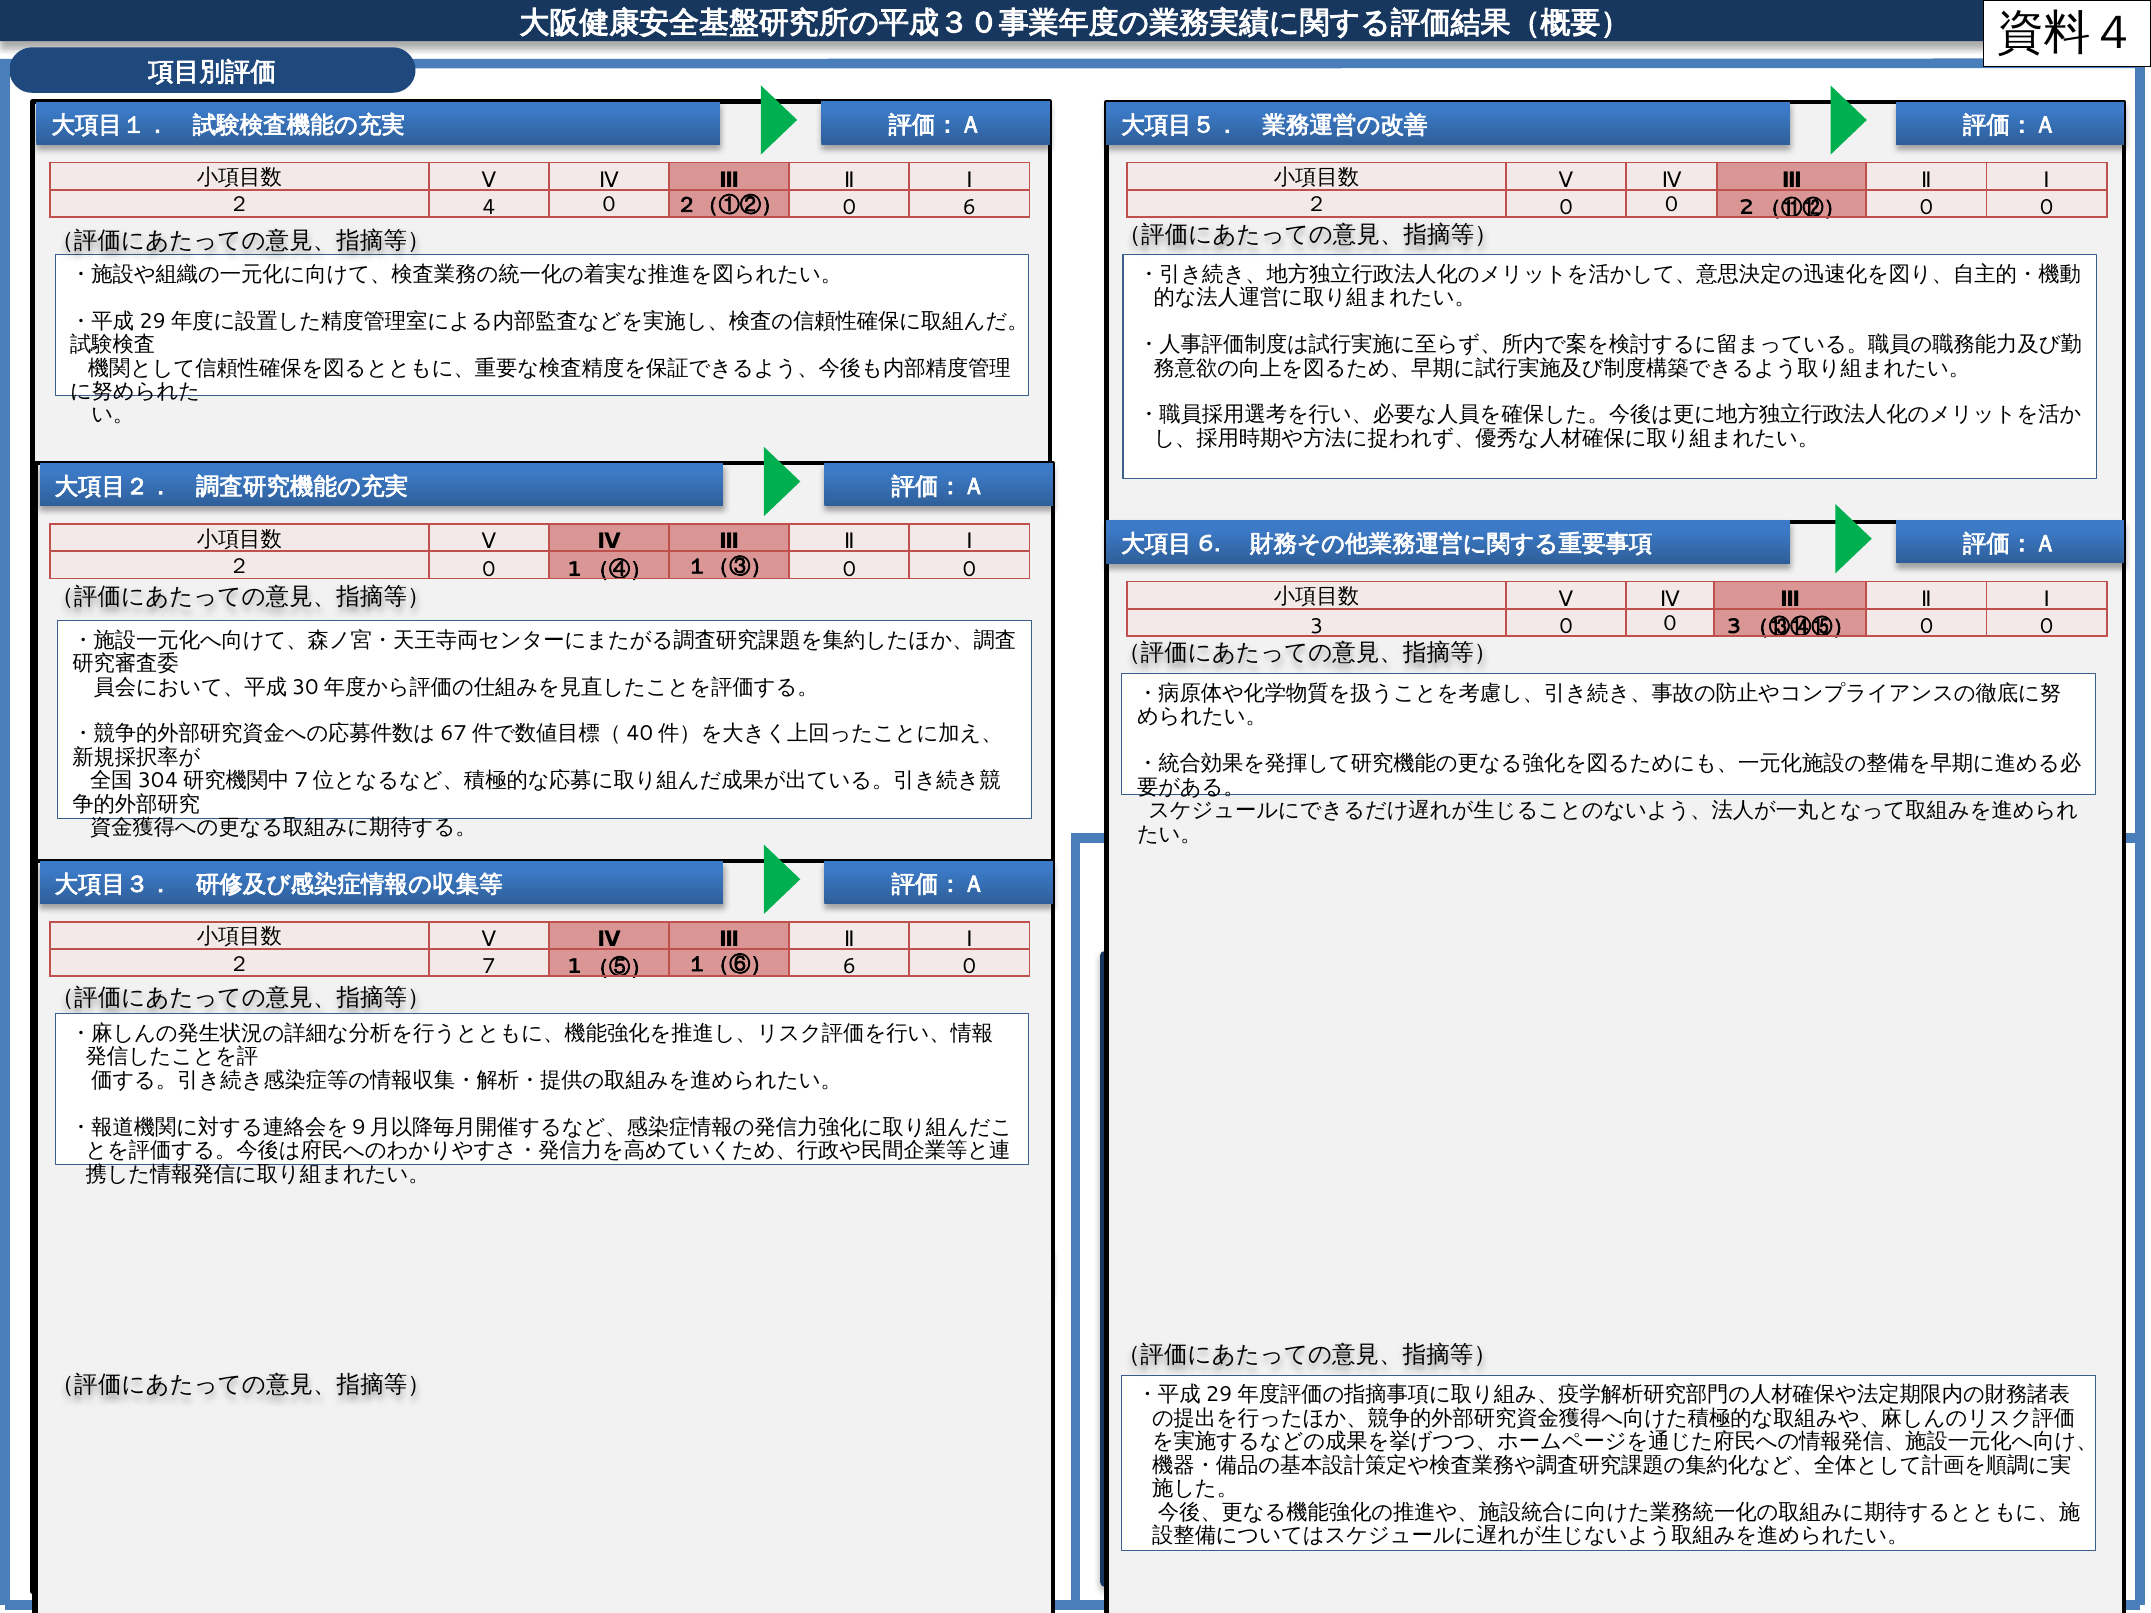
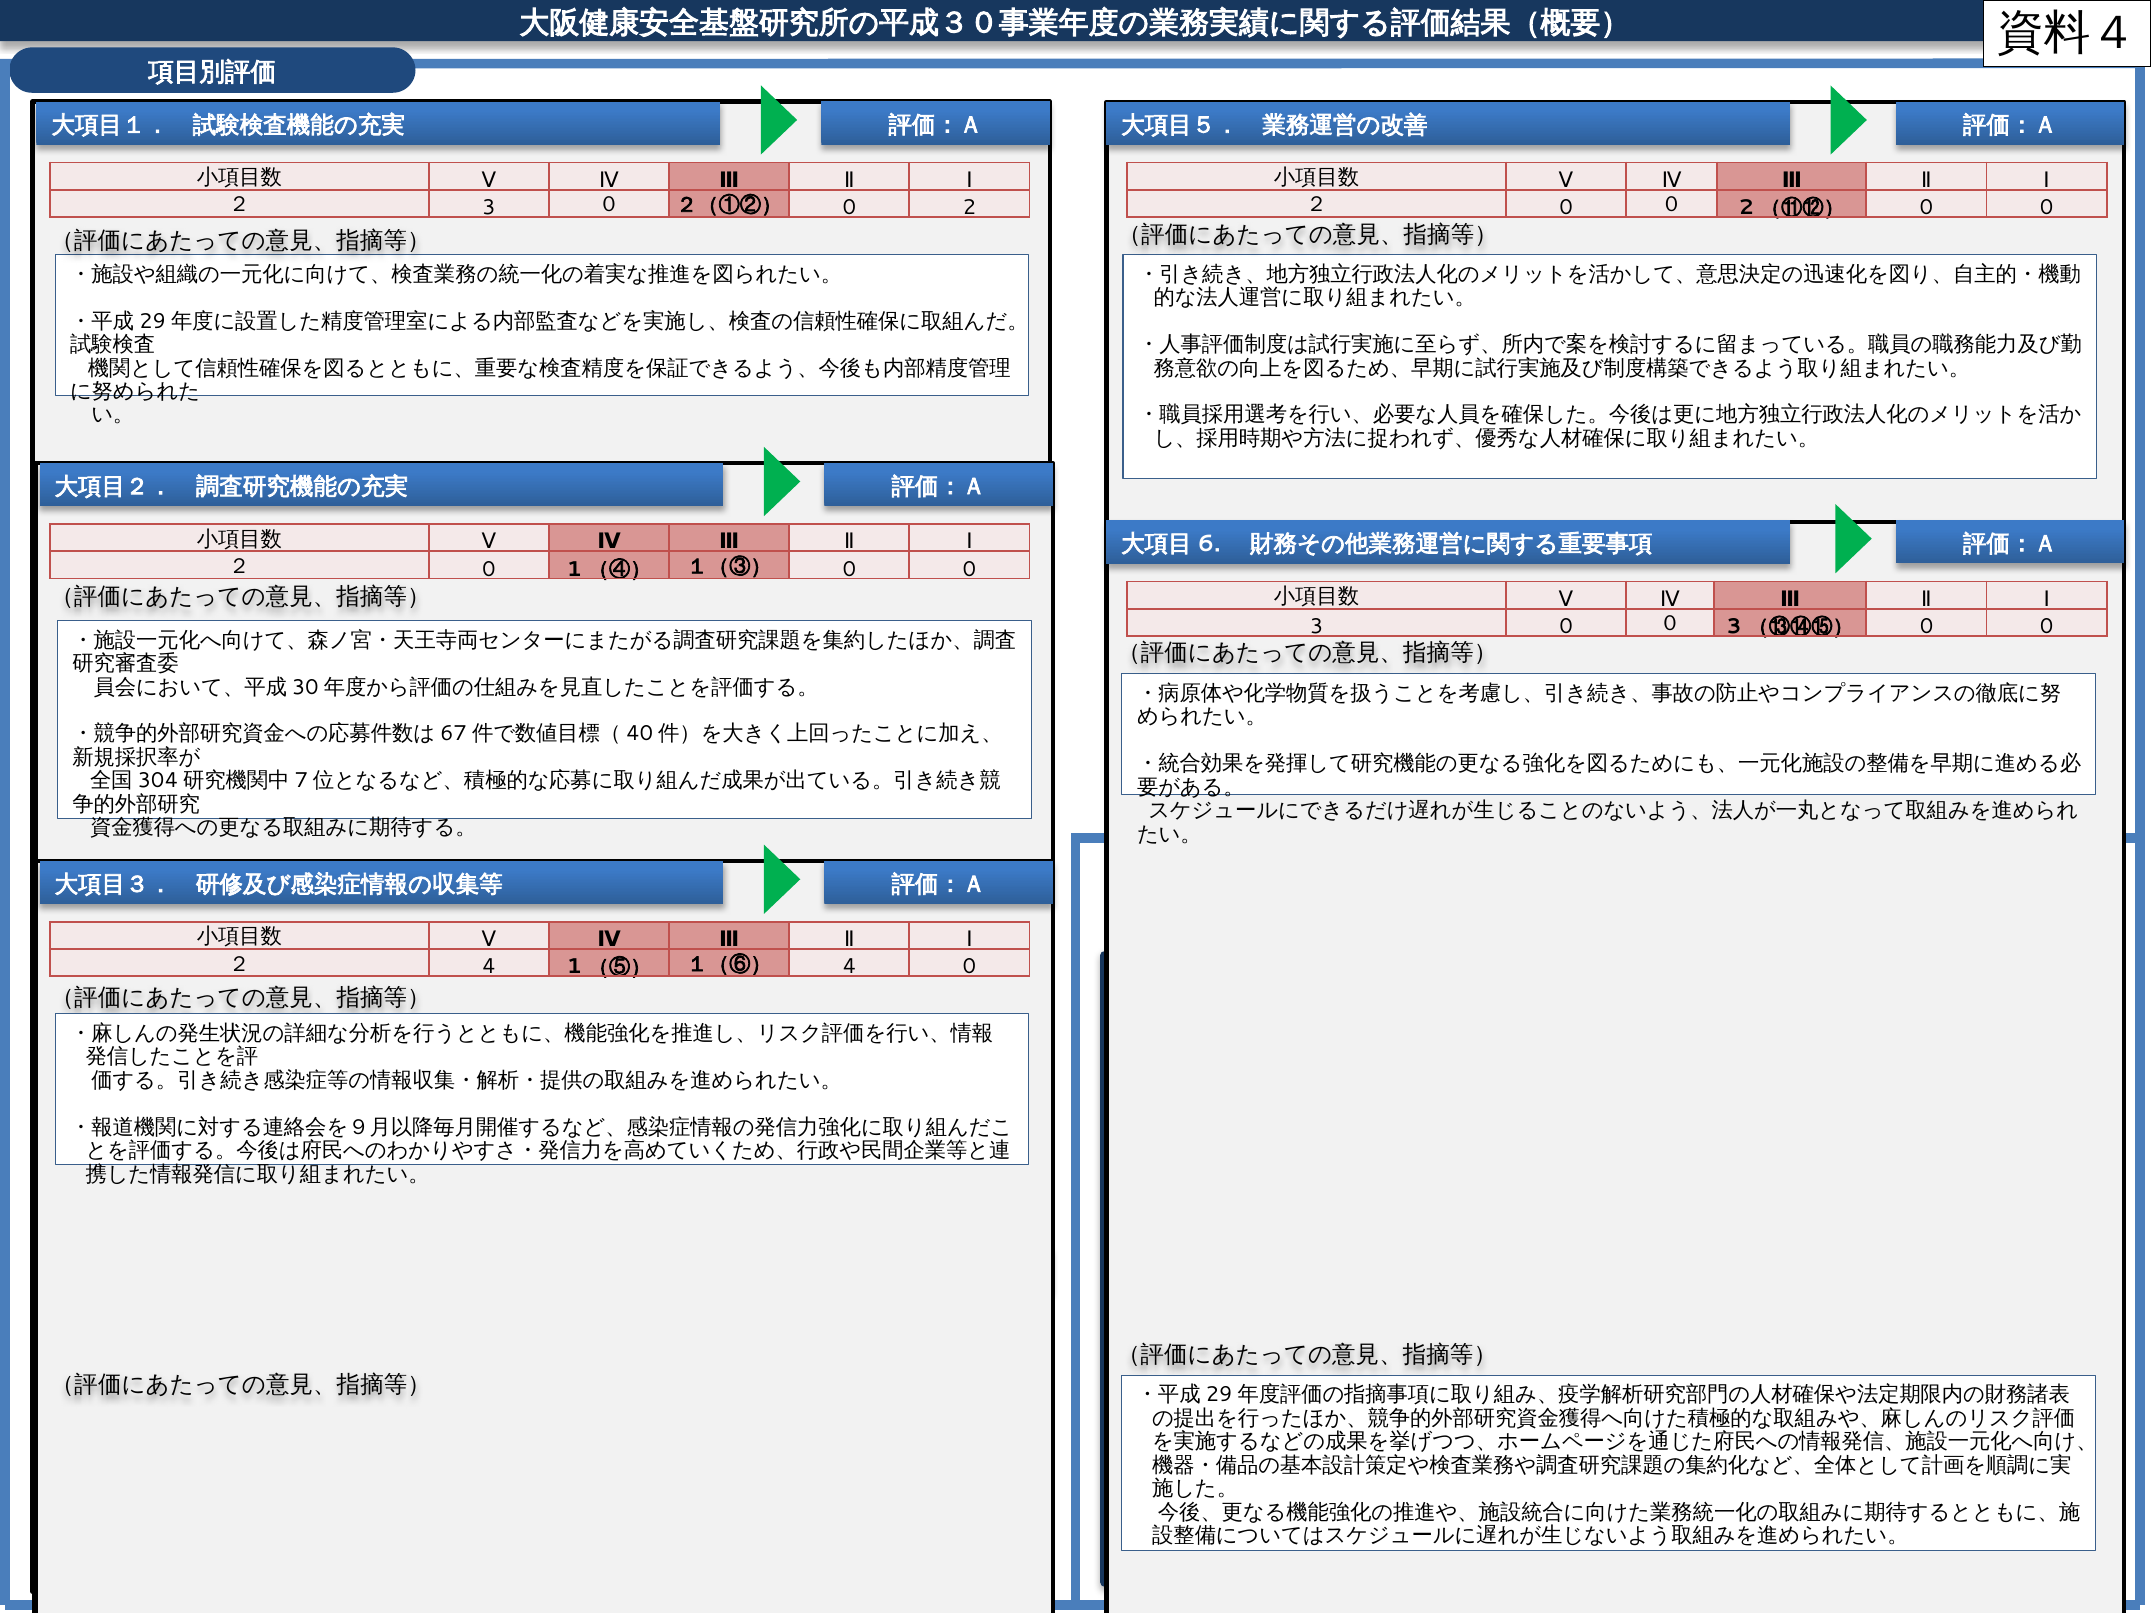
２ 4: 4 -> 3
0 6: 6 -> 2
２ 7: 7 -> 4
１（⑥） 6: 6 -> 4
